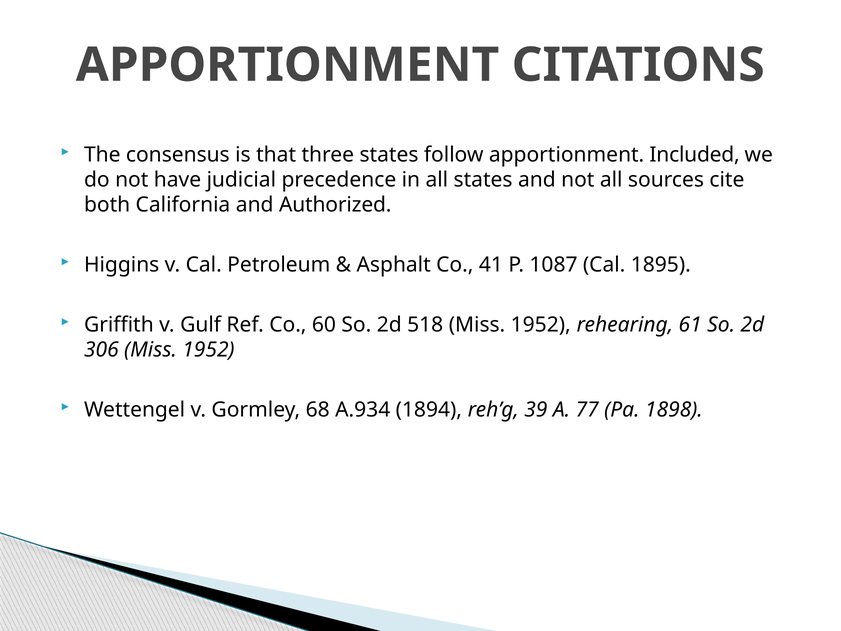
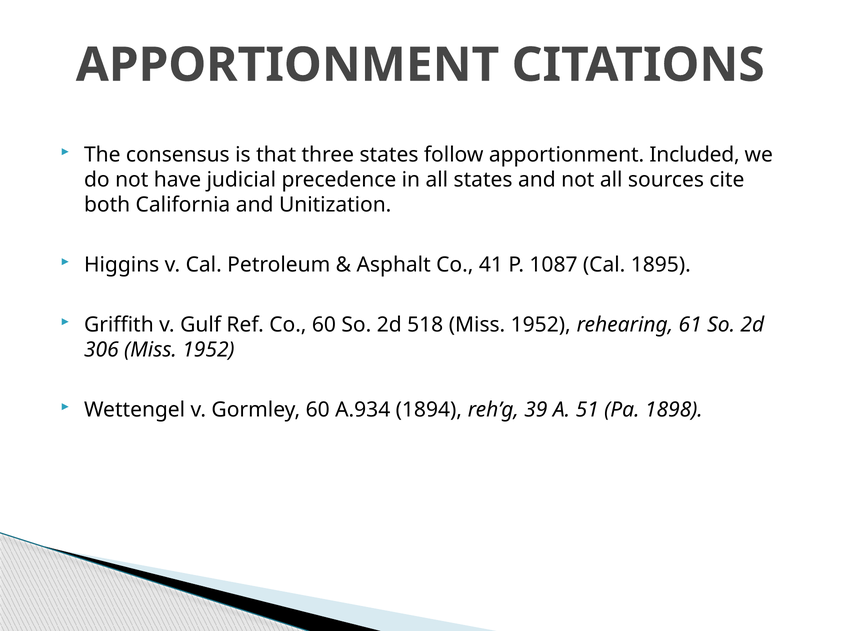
Authorized: Authorized -> Unitization
Gormley 68: 68 -> 60
77: 77 -> 51
